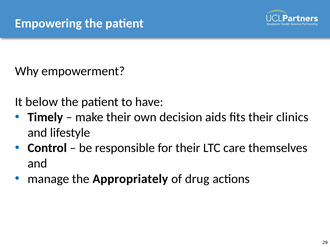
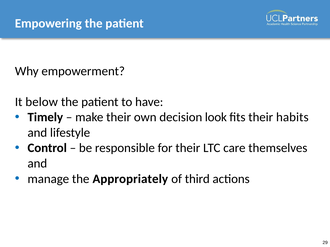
aids: aids -> look
clinics: clinics -> habits
drug: drug -> third
